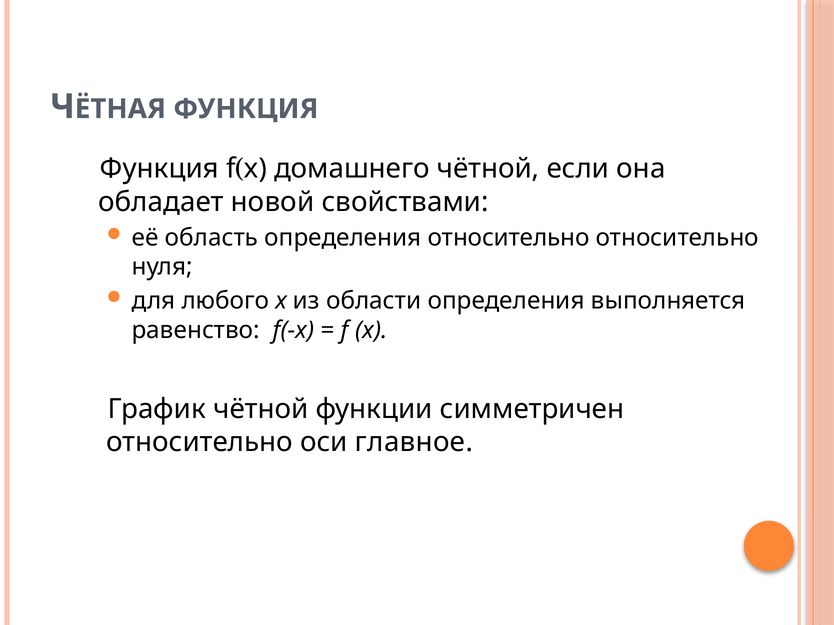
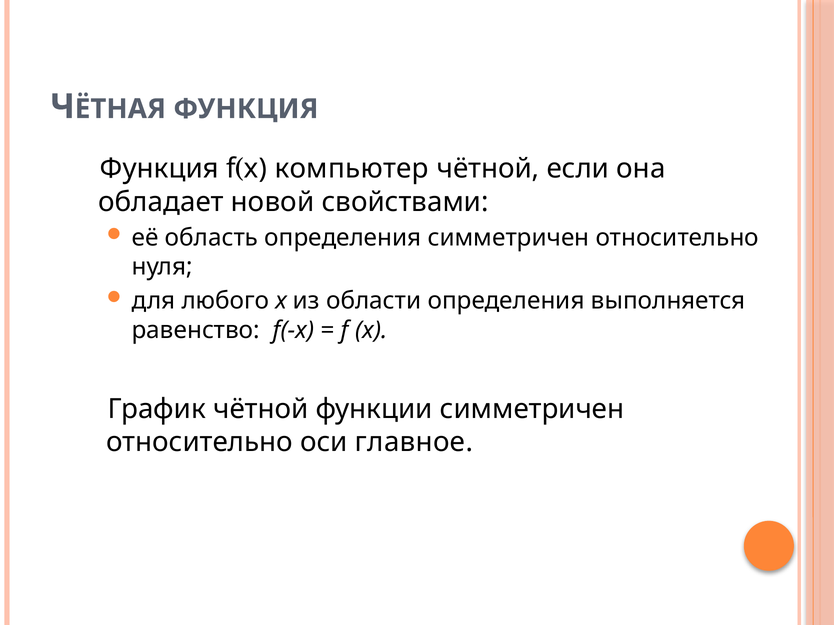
домашнего: домашнего -> компьютер
определения относительно: относительно -> симметричен
